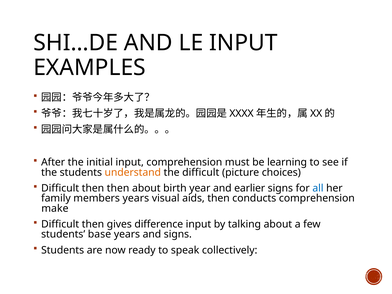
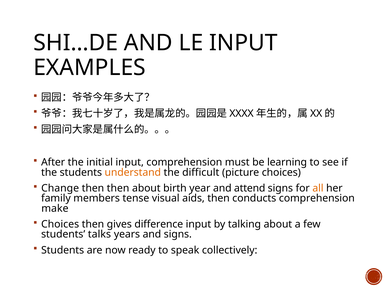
Difficult at (60, 188): Difficult -> Change
earlier: earlier -> attend
all colour: blue -> orange
members years: years -> tense
Difficult at (60, 224): Difficult -> Choices
base: base -> talks
